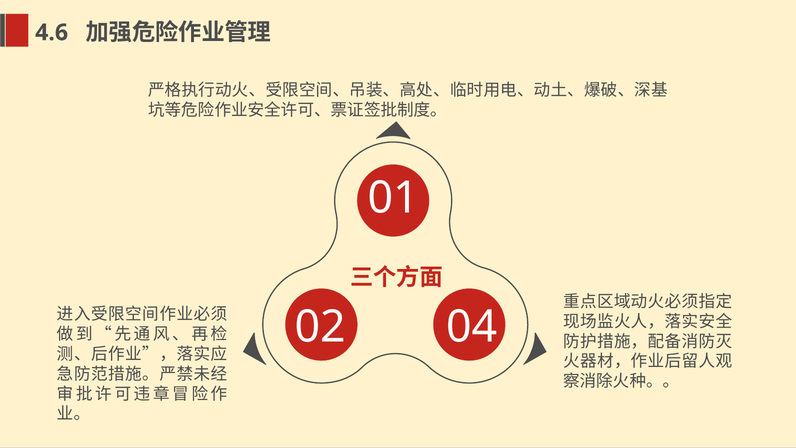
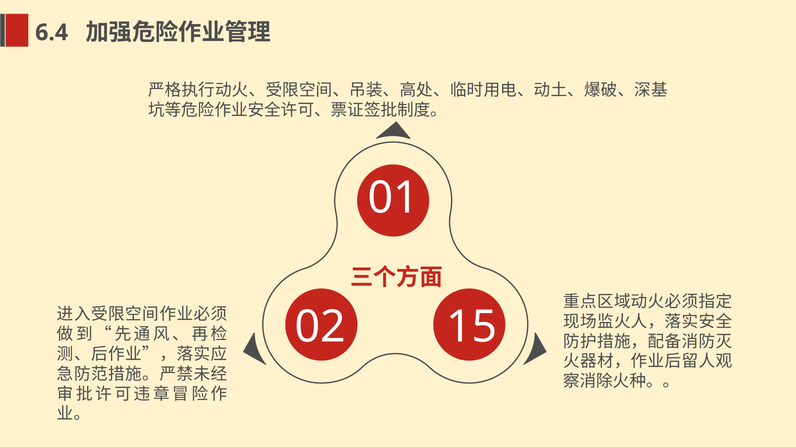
4.6: 4.6 -> 6.4
04: 04 -> 15
